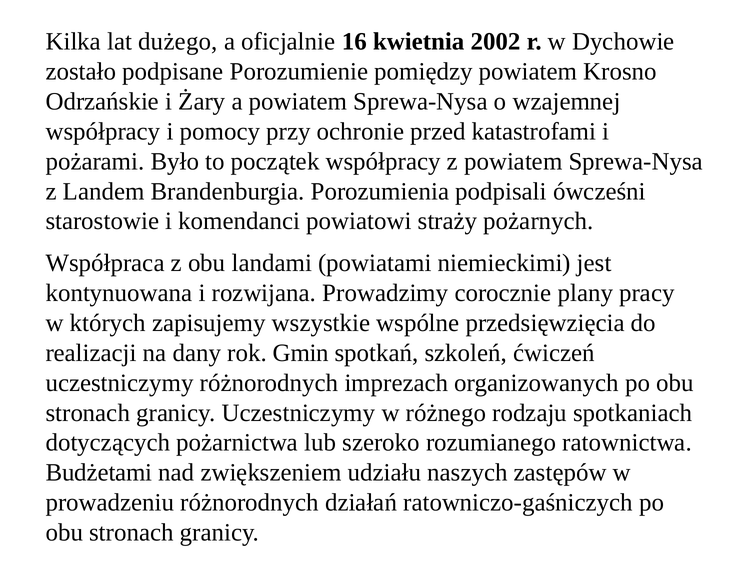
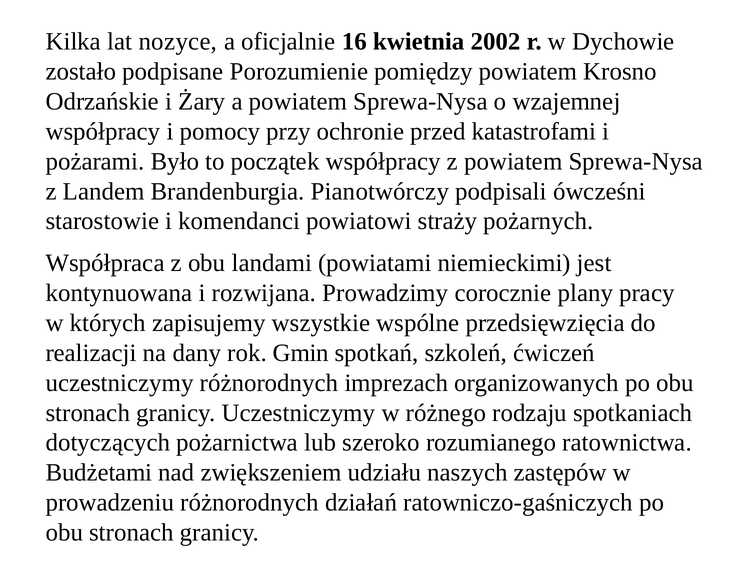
dużego: dużego -> nozyce
Porozumienia: Porozumienia -> Pianotwórczy
